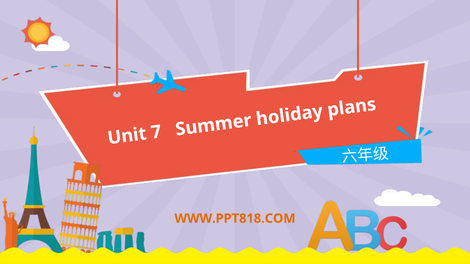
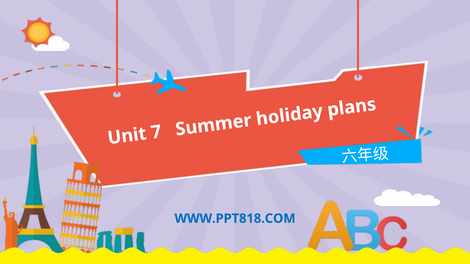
WWW.PPT818.COM colour: orange -> blue
